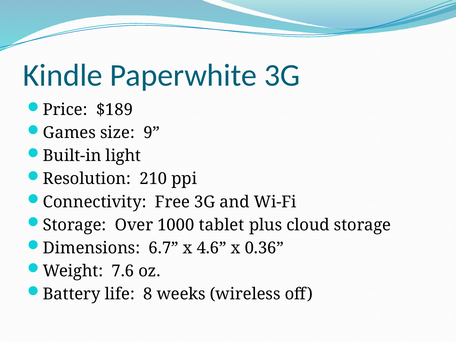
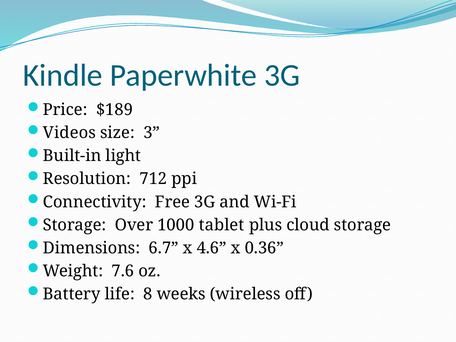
Games: Games -> Videos
9: 9 -> 3
210: 210 -> 712
